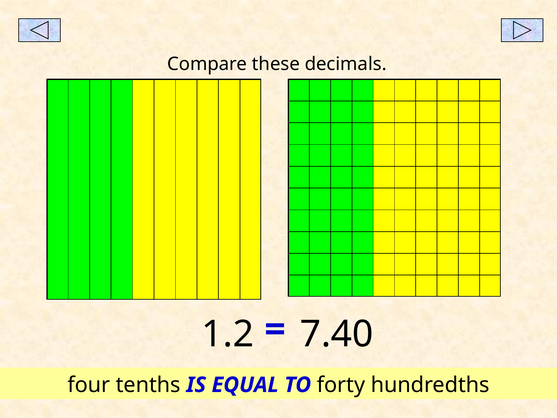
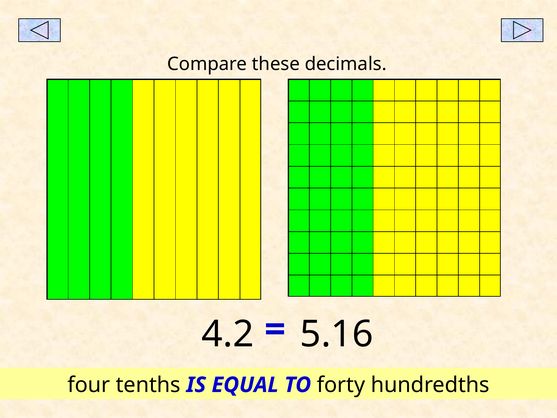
1.2: 1.2 -> 4.2
7.40: 7.40 -> 5.16
